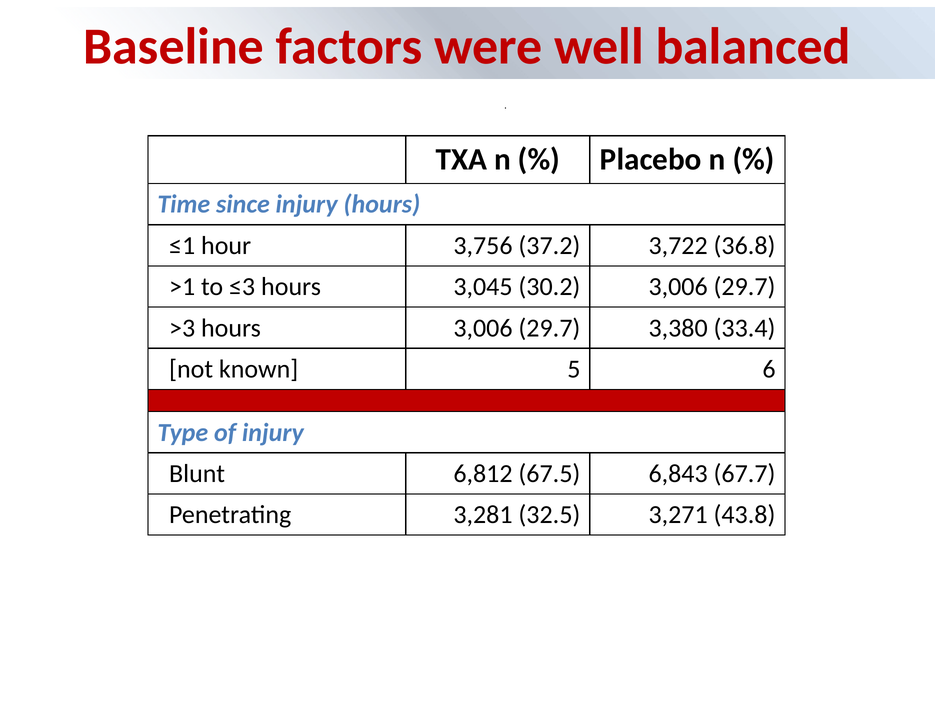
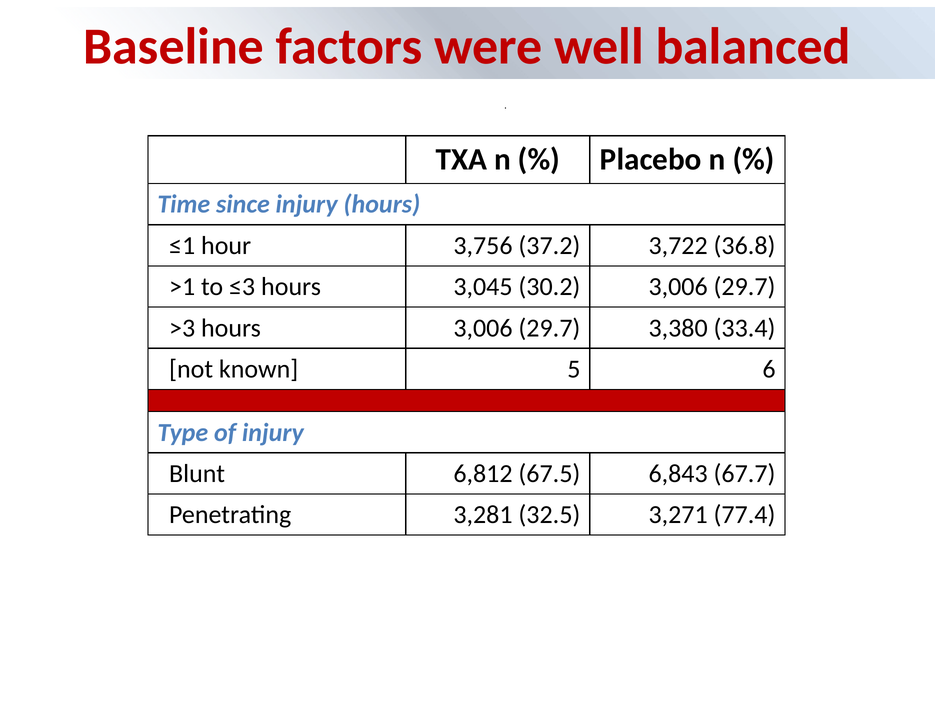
43.8: 43.8 -> 77.4
